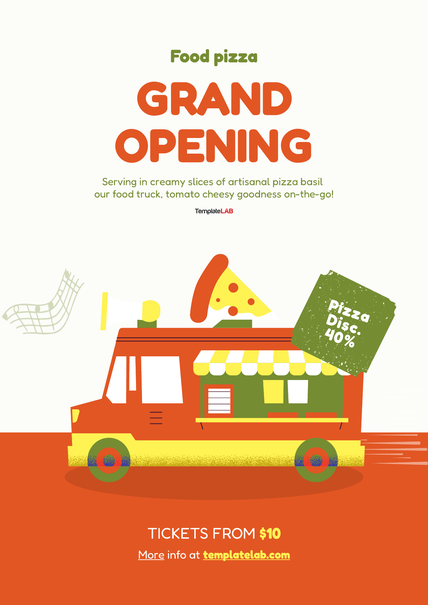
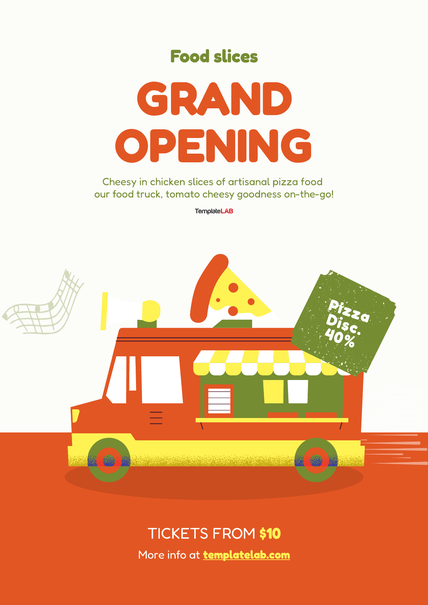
Food pizza: pizza -> slices
Serving at (119, 182): Serving -> Cheesy
creamy: creamy -> chicken
pizza basil: basil -> food
More underline: present -> none
